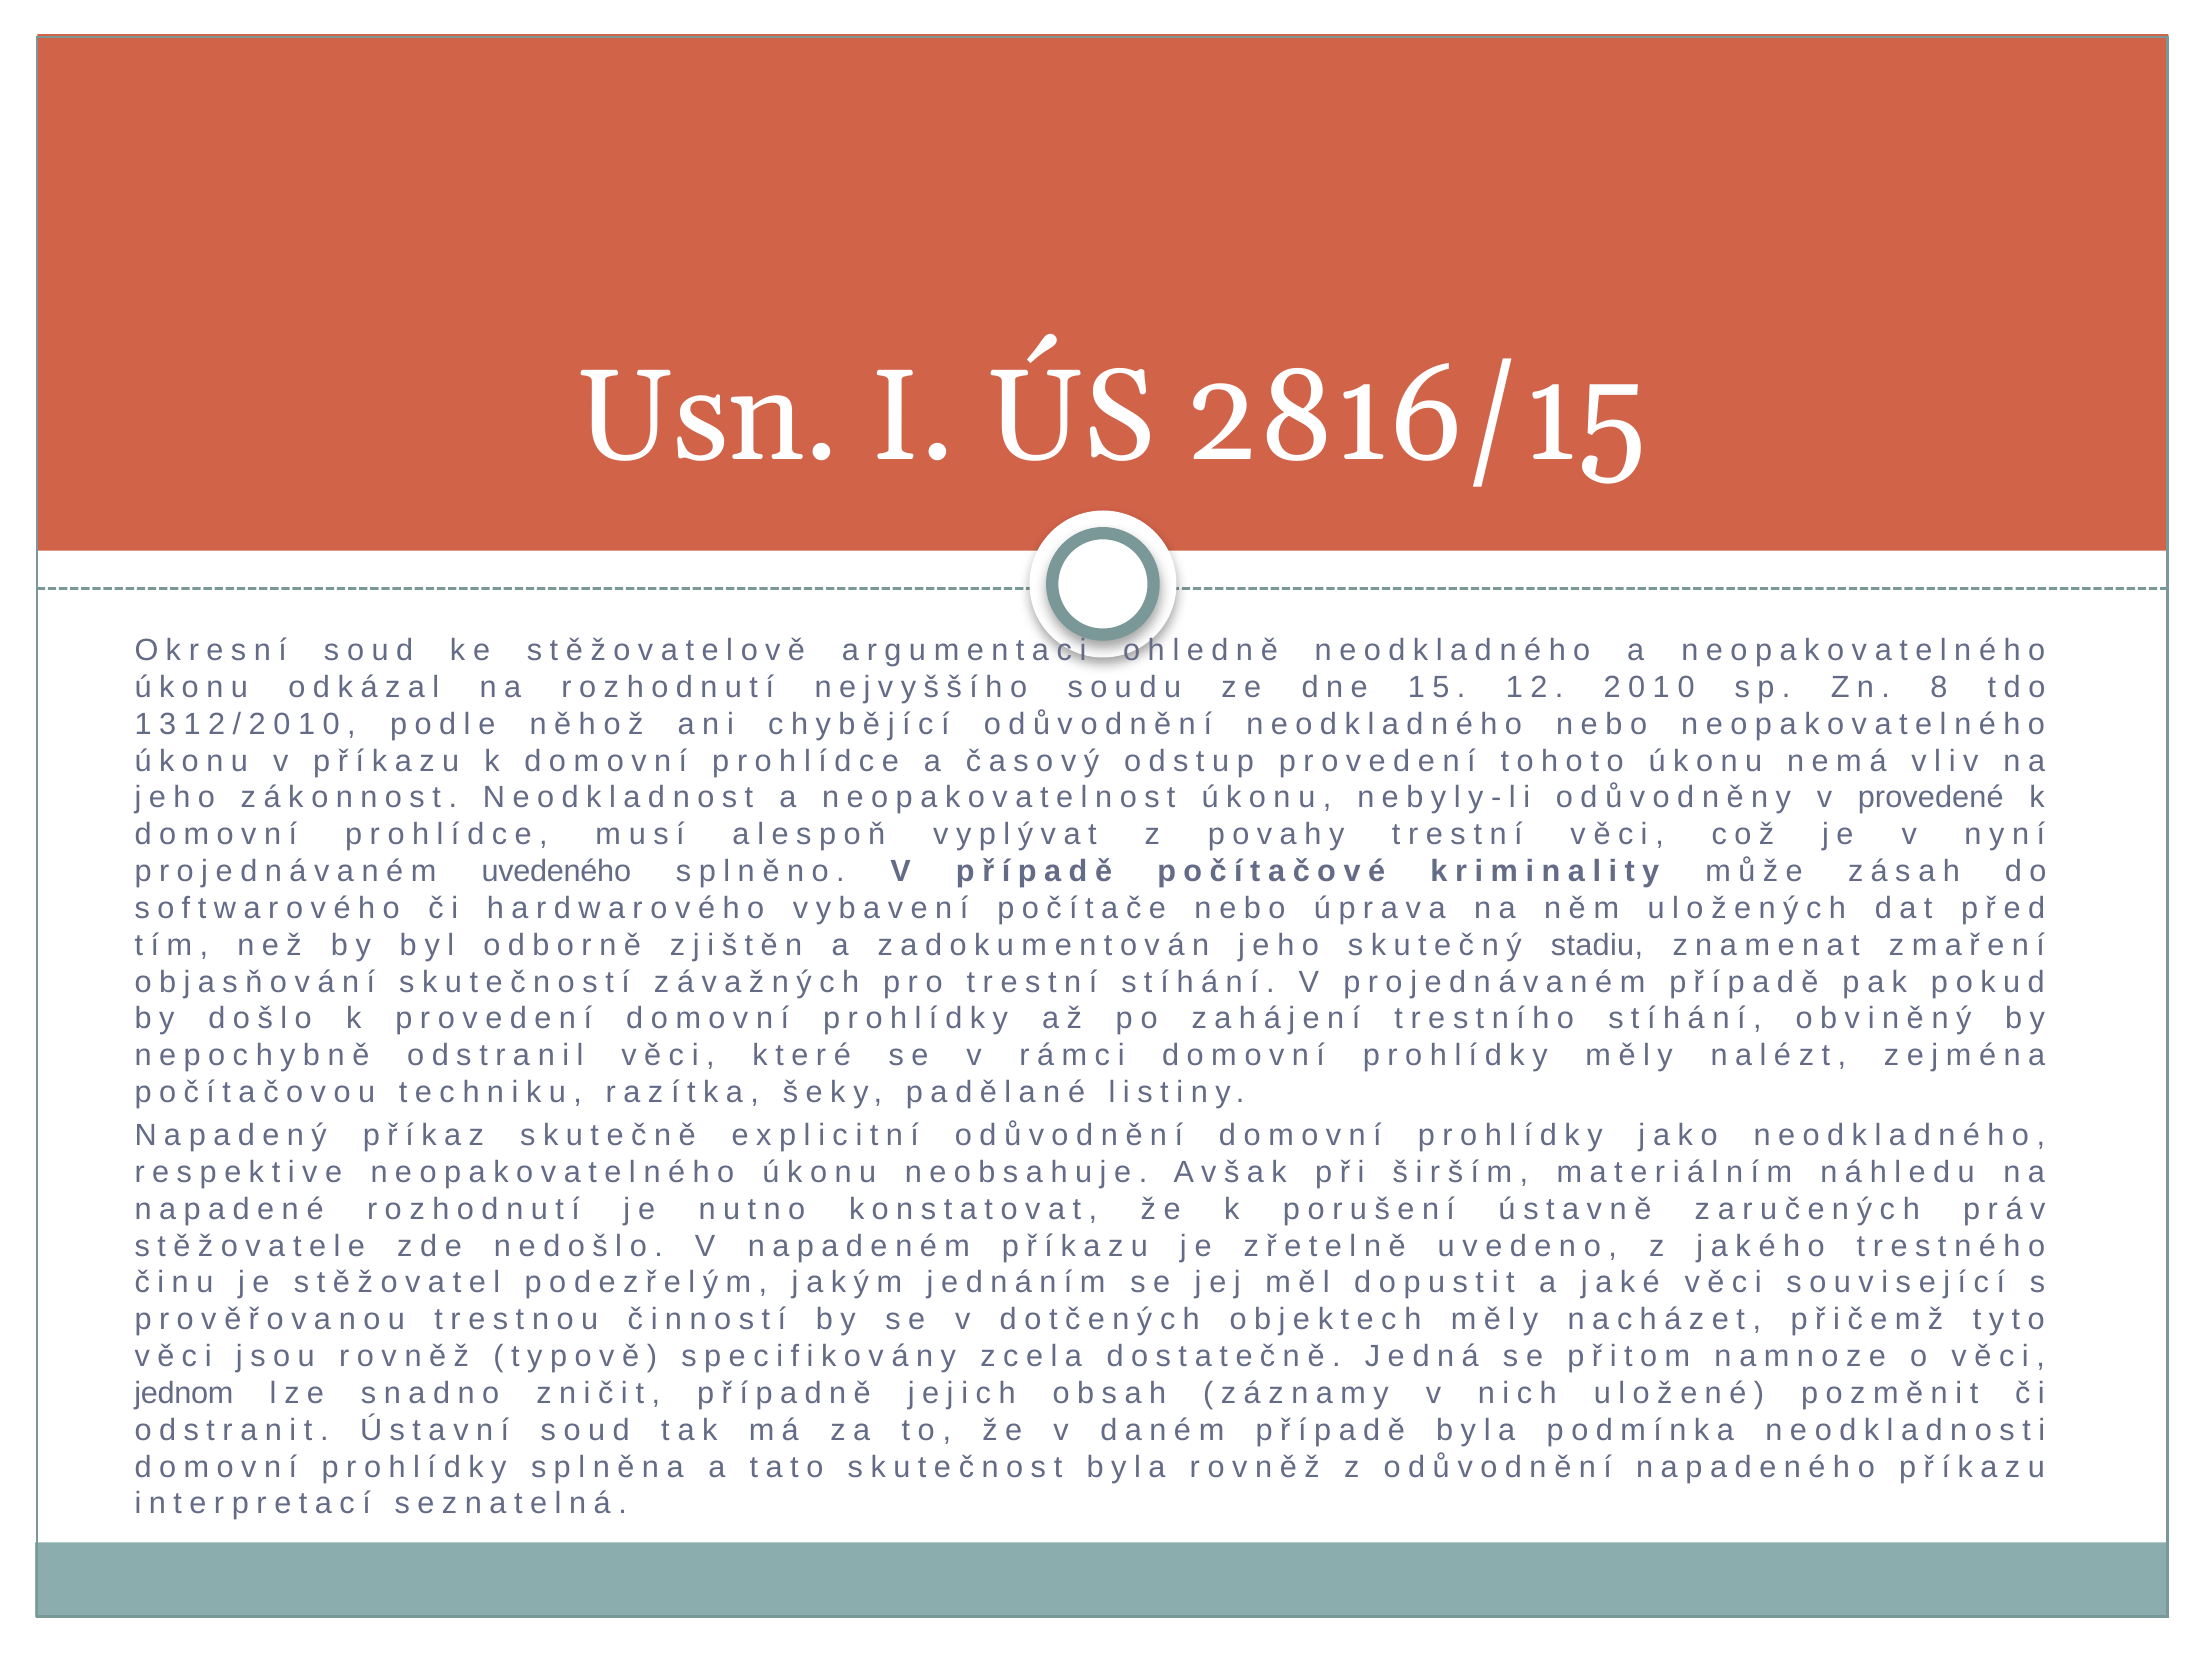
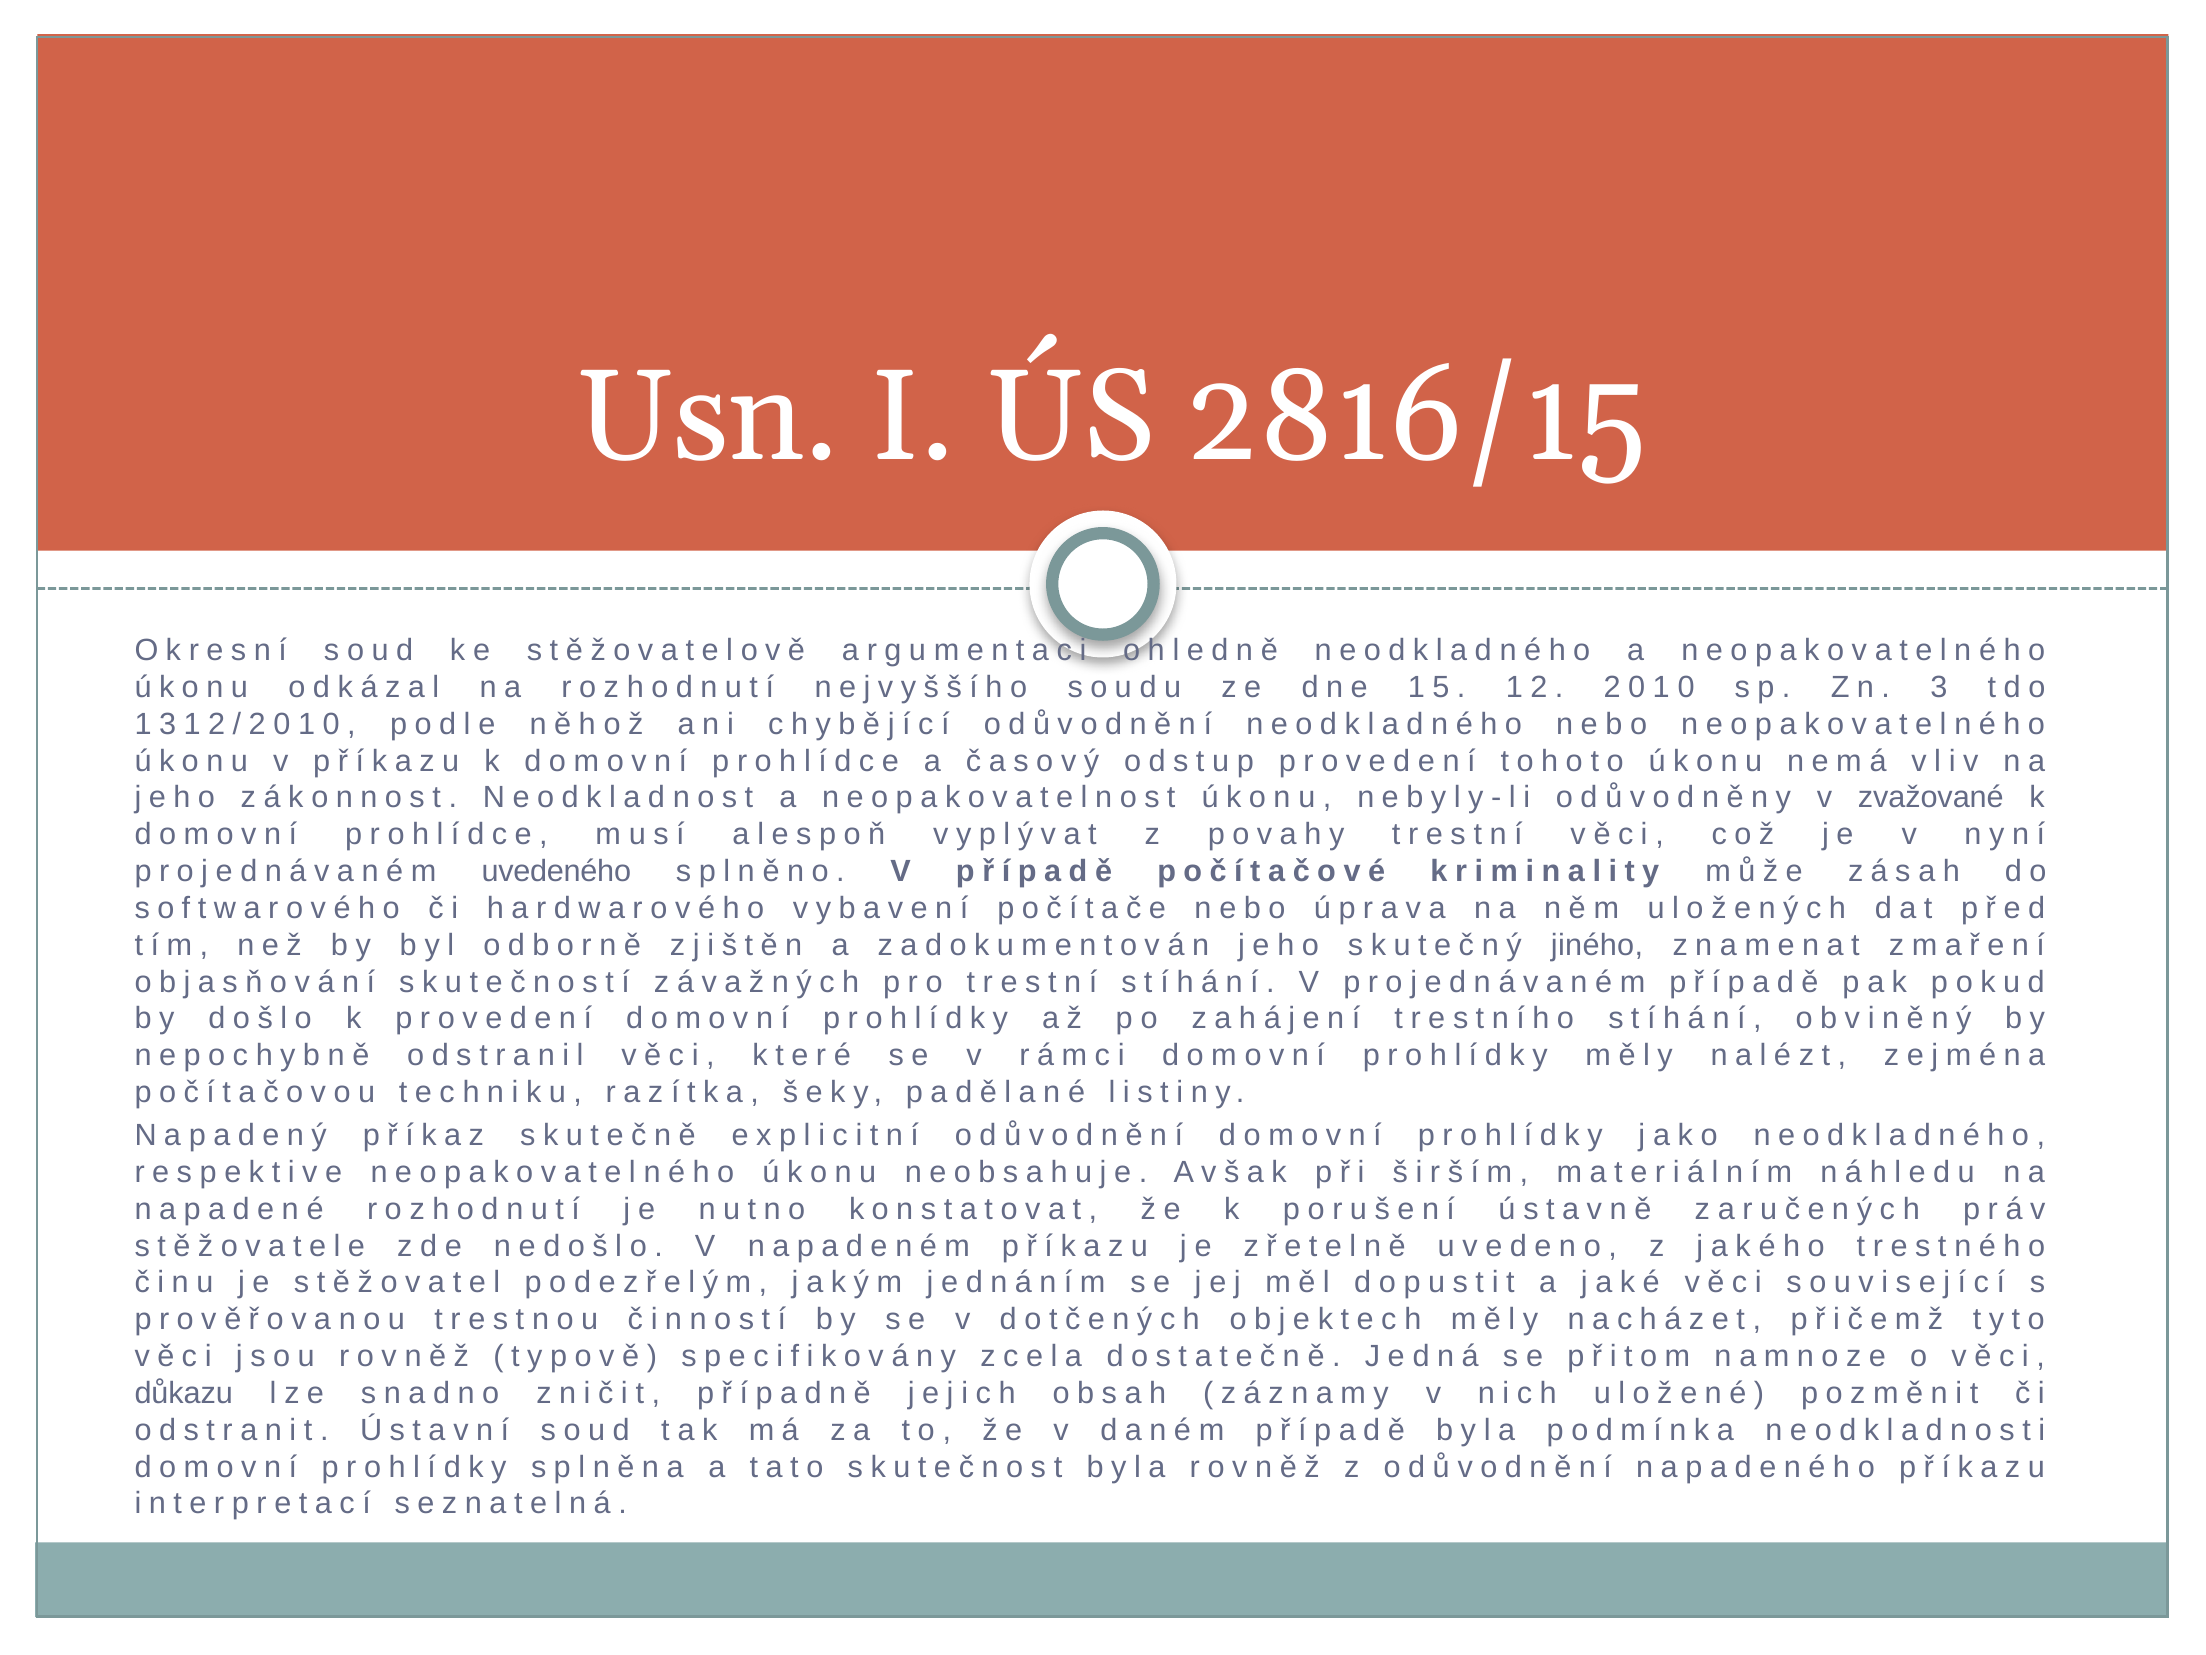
8: 8 -> 3
provedené: provedené -> zvažované
stadiu: stadiu -> jiného
jednom: jednom -> důkazu
